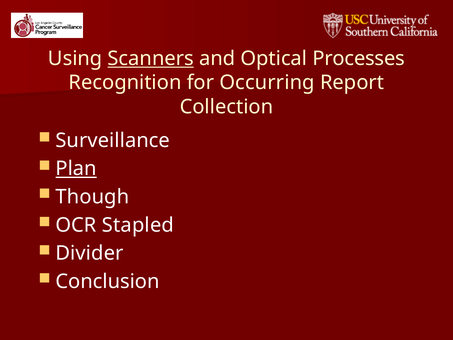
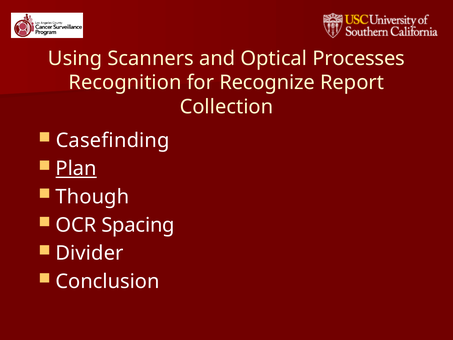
Scanners underline: present -> none
Occurring: Occurring -> Recognize
Surveillance: Surveillance -> Casefinding
Stapled: Stapled -> Spacing
